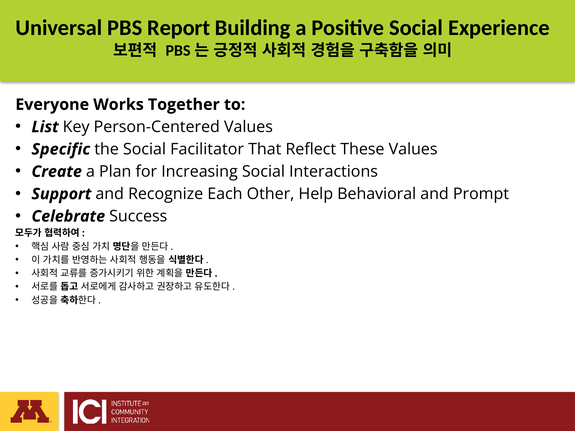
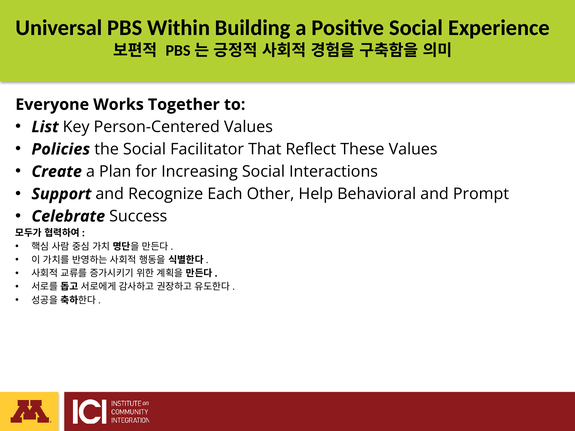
Report: Report -> Within
Specific: Specific -> Policies
